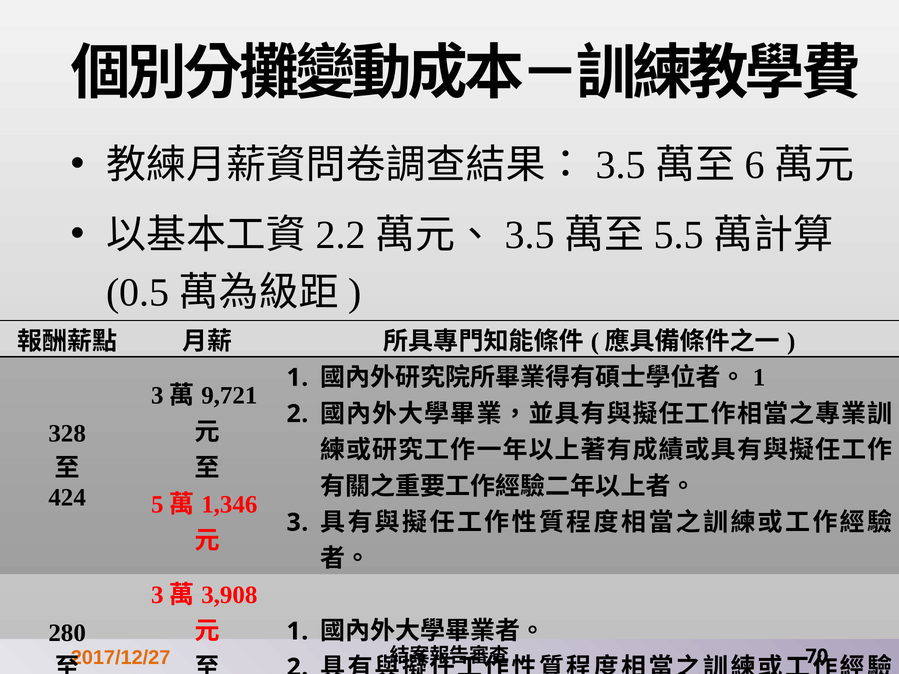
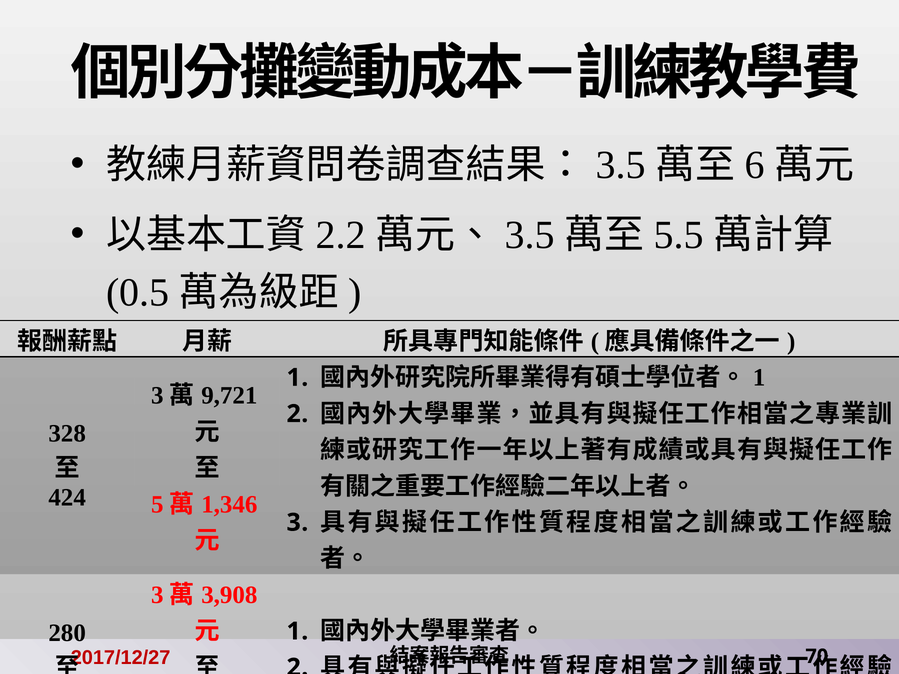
2017/12/27 colour: orange -> red
